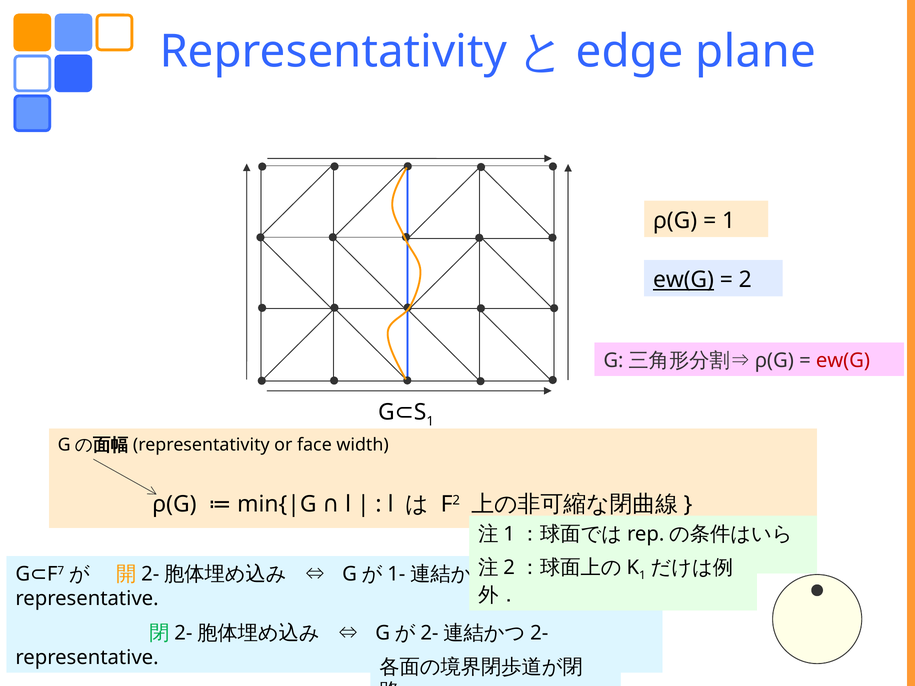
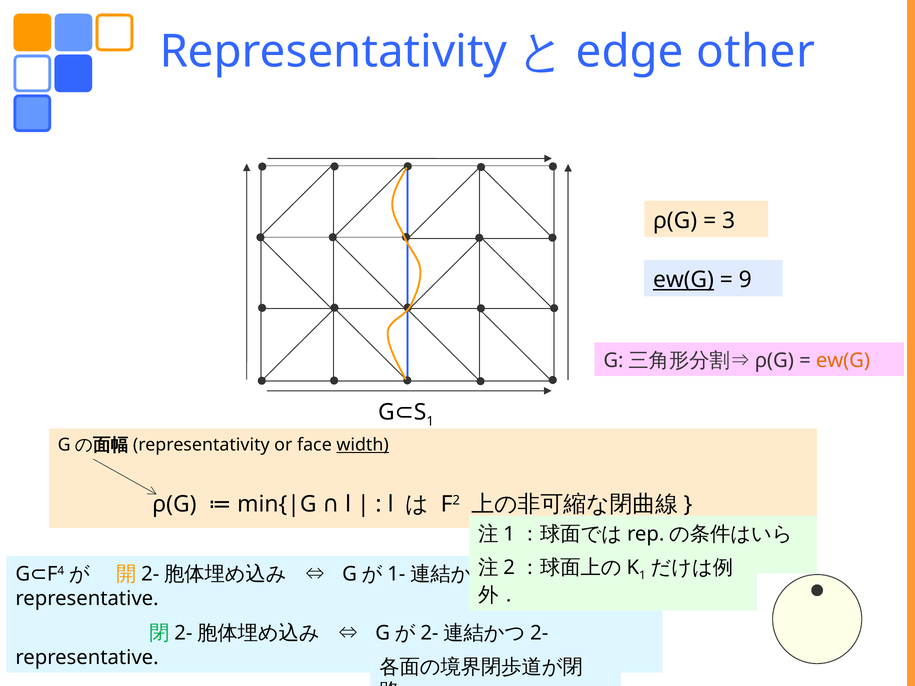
plane: plane -> other
1 at (729, 221): 1 -> 3
2: 2 -> 9
ew(G at (843, 361) colour: red -> orange
width underline: none -> present
7: 7 -> 4
